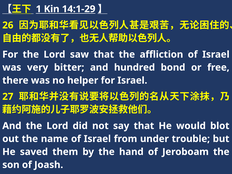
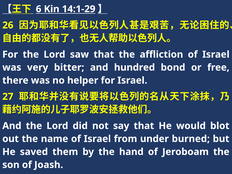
1: 1 -> 6
trouble: trouble -> burned
